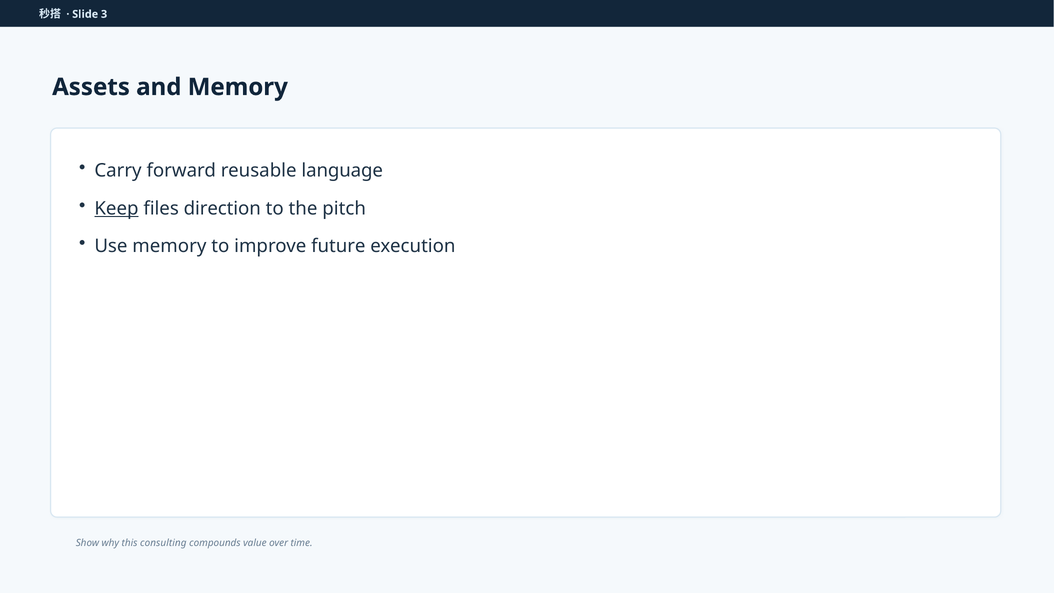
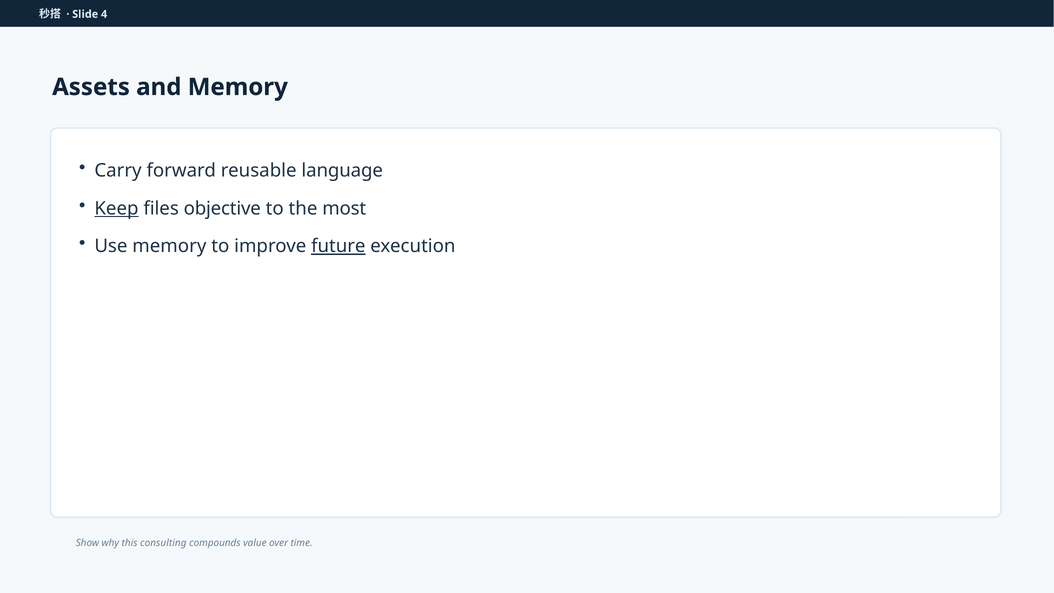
3: 3 -> 4
direction: direction -> objective
pitch: pitch -> most
future underline: none -> present
